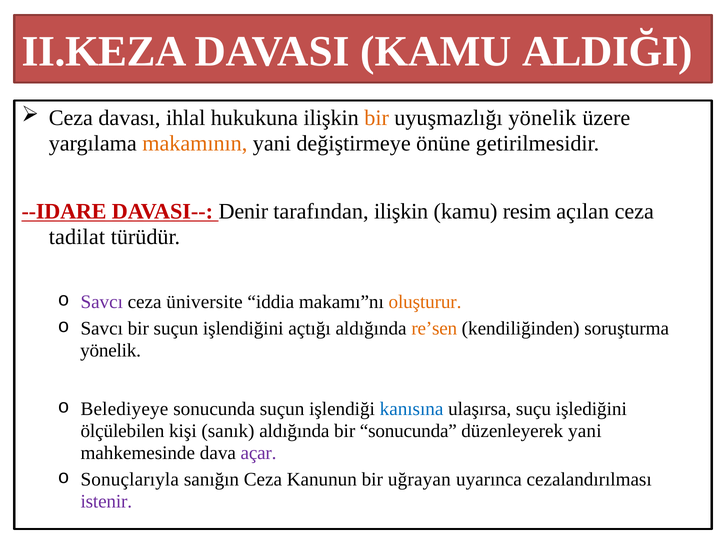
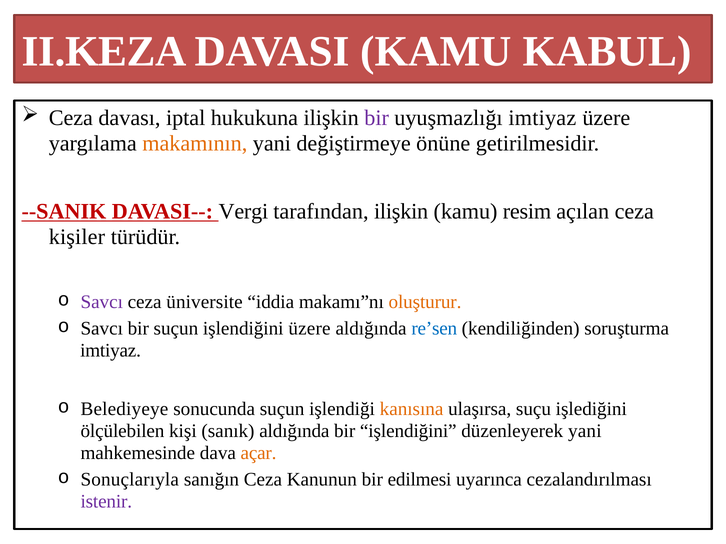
ALDIĞI: ALDIĞI -> KABUL
ihlal: ihlal -> iptal
bir at (377, 118) colour: orange -> purple
uyuşmazlığı yönelik: yönelik -> imtiyaz
--IDARE: --IDARE -> --SANIK
Denir: Denir -> Vergi
tadilat: tadilat -> kişiler
işlendiğini açtığı: açtığı -> üzere
re’sen colour: orange -> blue
yönelik at (111, 351): yönelik -> imtiyaz
kanısına colour: blue -> orange
bir sonucunda: sonucunda -> işlendiğini
açar colour: purple -> orange
uğrayan: uğrayan -> edilmesi
